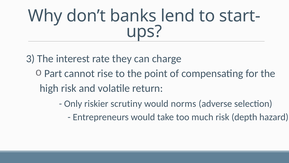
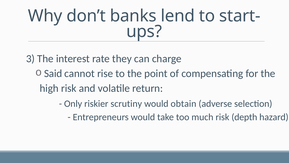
Part: Part -> Said
norms: norms -> obtain
